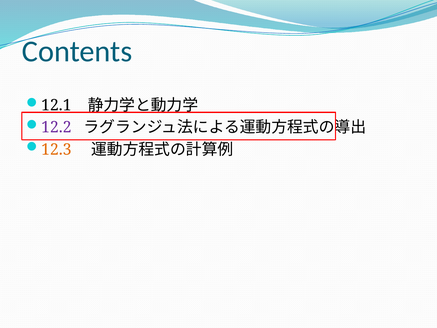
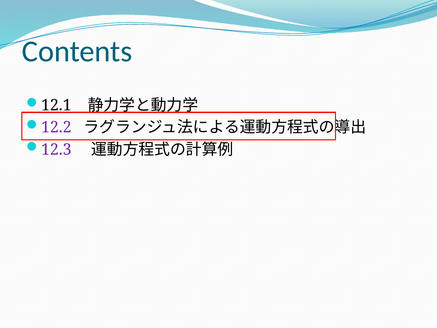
12.3 colour: orange -> purple
